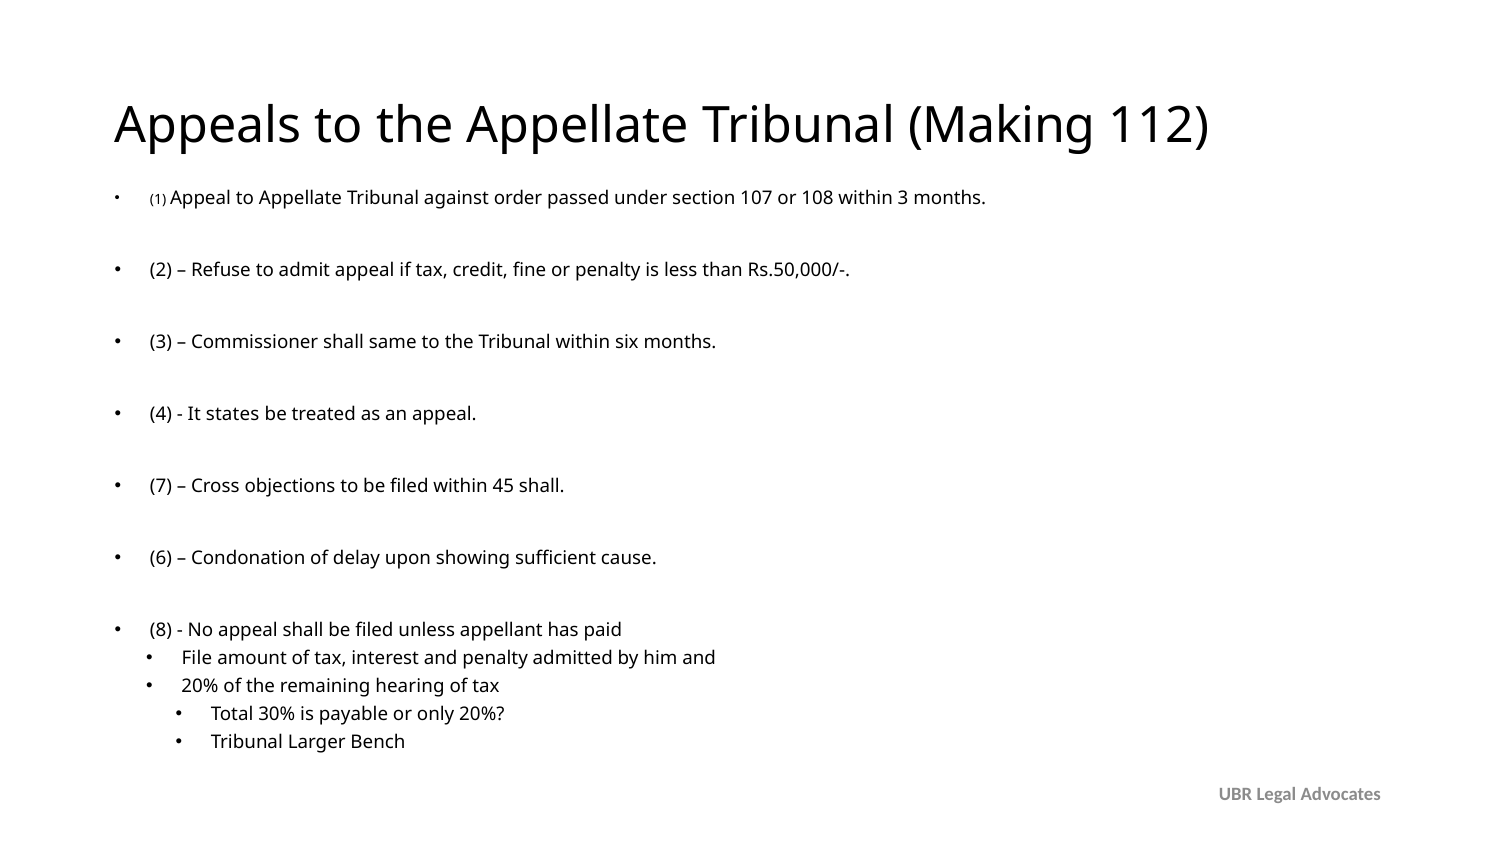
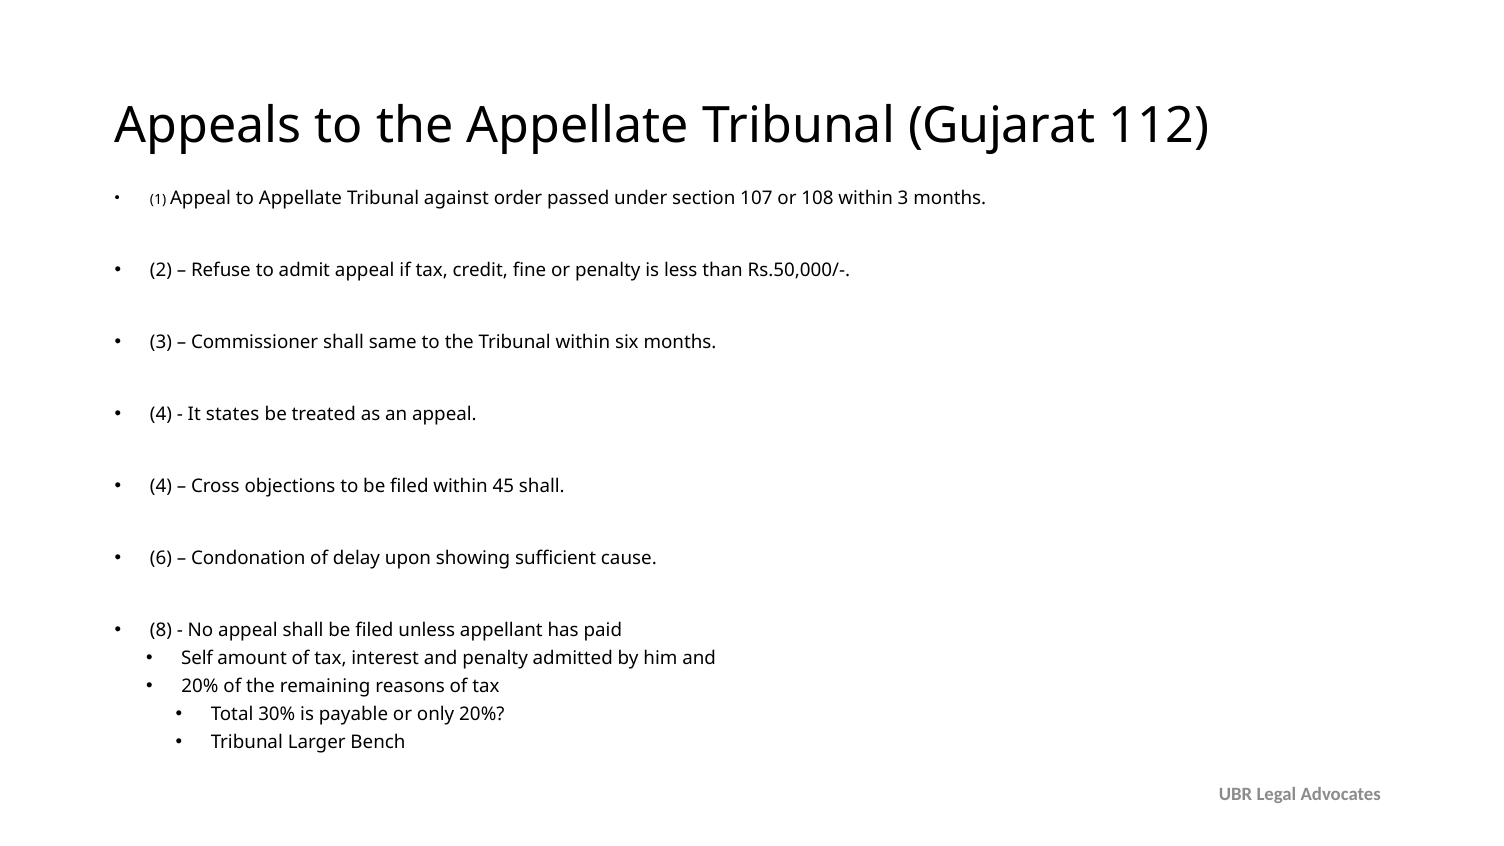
Making: Making -> Gujarat
7 at (161, 486): 7 -> 4
File: File -> Self
hearing: hearing -> reasons
